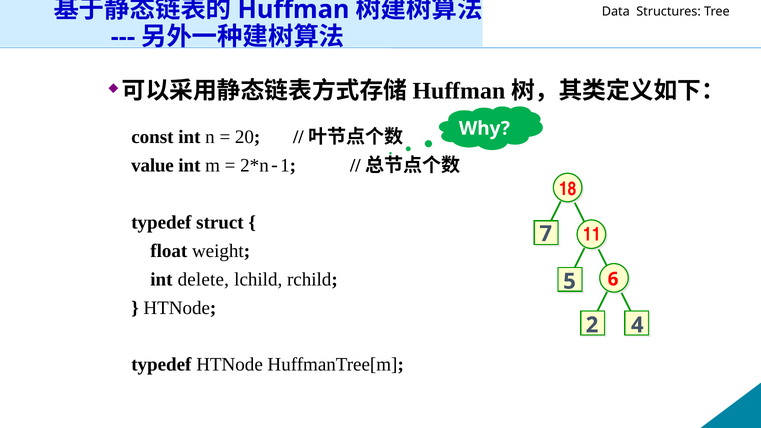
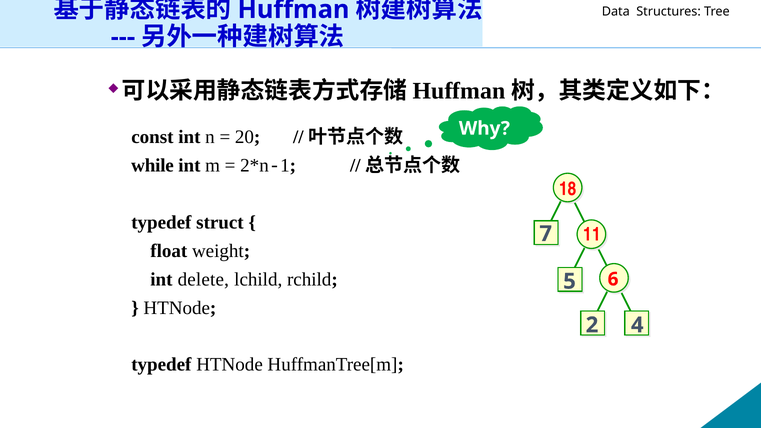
value: value -> while
